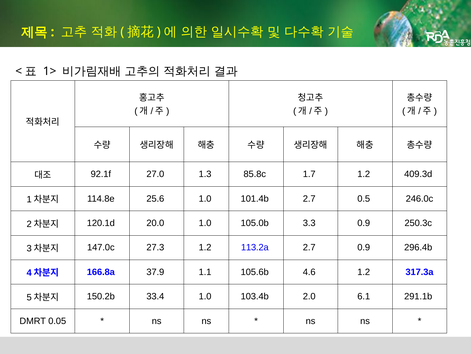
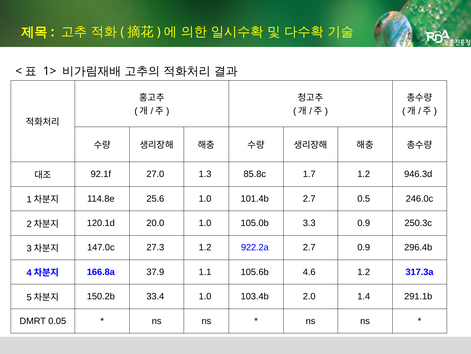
409.3d: 409.3d -> 946.3d
113.2a: 113.2a -> 922.2a
6.1: 6.1 -> 1.4
